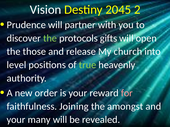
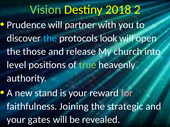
Vision colour: white -> light green
2045: 2045 -> 2018
the at (50, 38) colour: light green -> light blue
gifts: gifts -> look
order: order -> stand
amongst: amongst -> strategic
many: many -> gates
